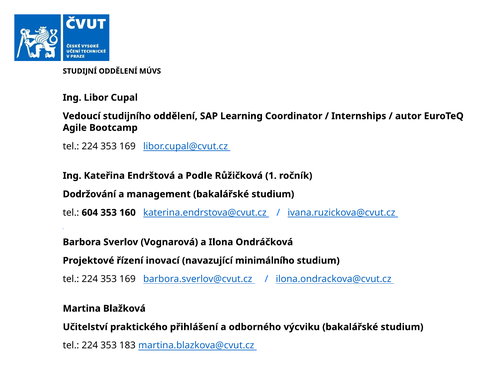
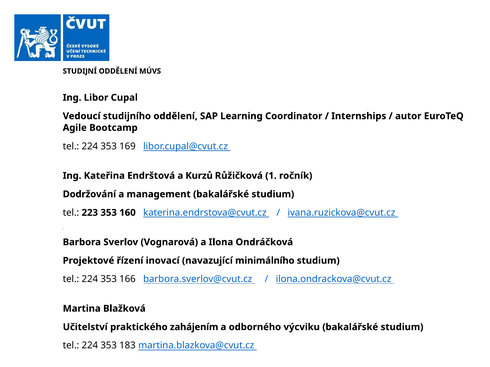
Podle: Podle -> Kurzů
604: 604 -> 223
169 at (127, 279): 169 -> 166
přihlášení: přihlášení -> zahájením
